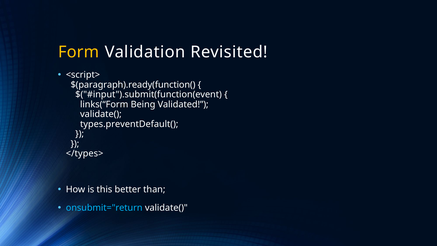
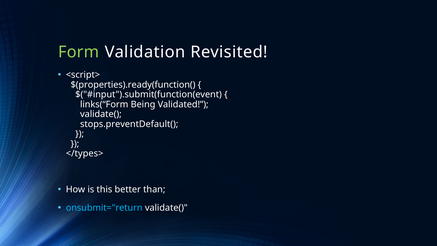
Form colour: yellow -> light green
$(paragraph).ready(function(: $(paragraph).ready(function( -> $(properties).ready(function(
types.preventDefault(: types.preventDefault( -> stops.preventDefault(
